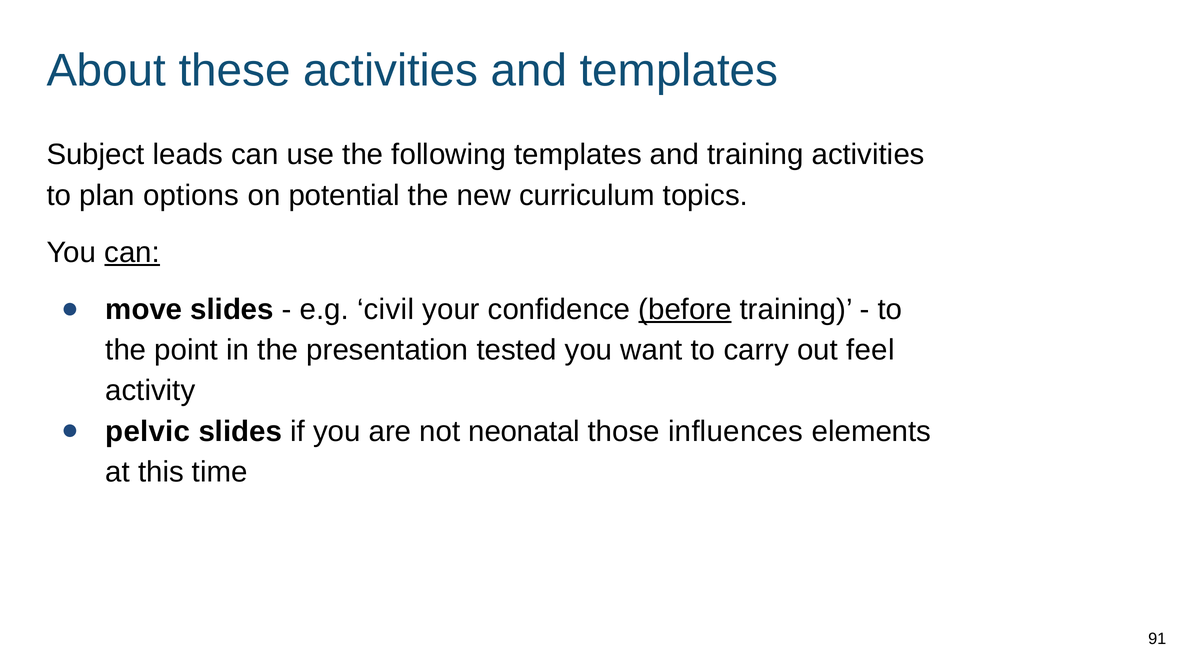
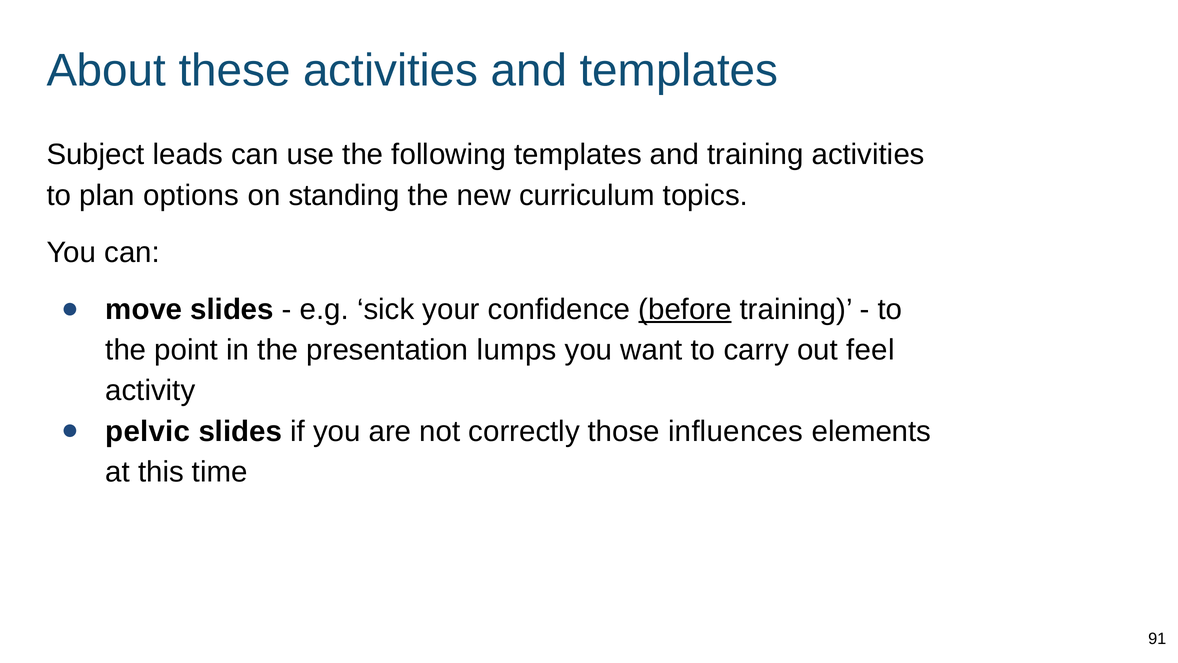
potential: potential -> standing
can at (132, 252) underline: present -> none
civil: civil -> sick
tested: tested -> lumps
neonatal: neonatal -> correctly
